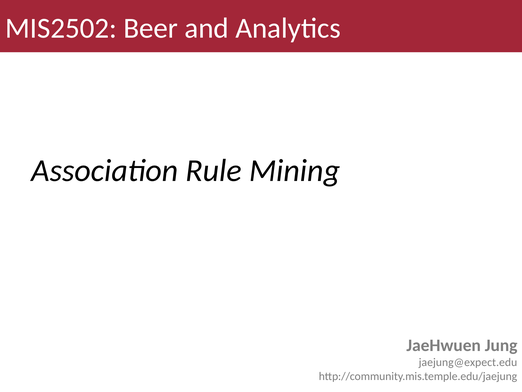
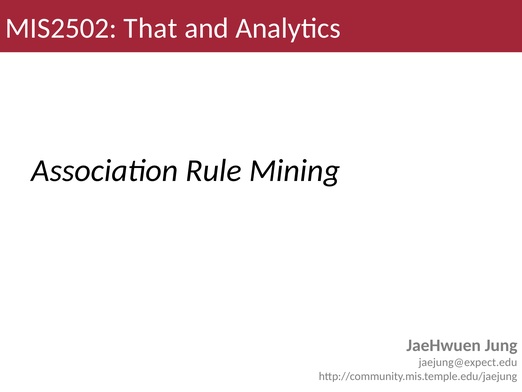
Beer: Beer -> That
